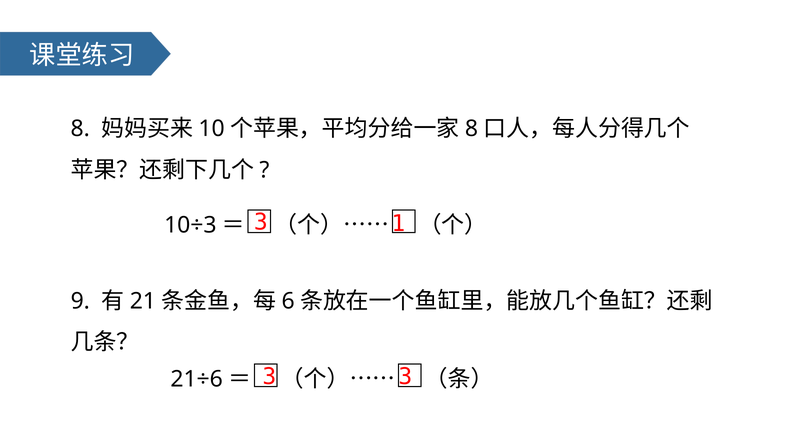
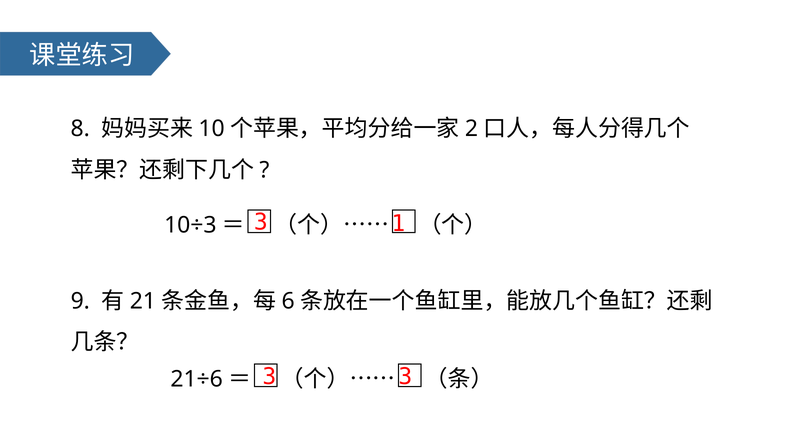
8 at (471, 128): 8 -> 2
